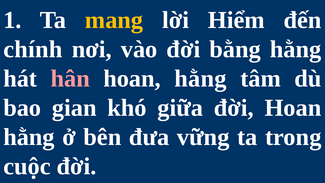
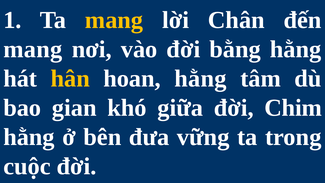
Hiểm: Hiểm -> Chân
chính at (33, 49): chính -> mang
hân colour: pink -> yellow
đời Hoan: Hoan -> Chim
